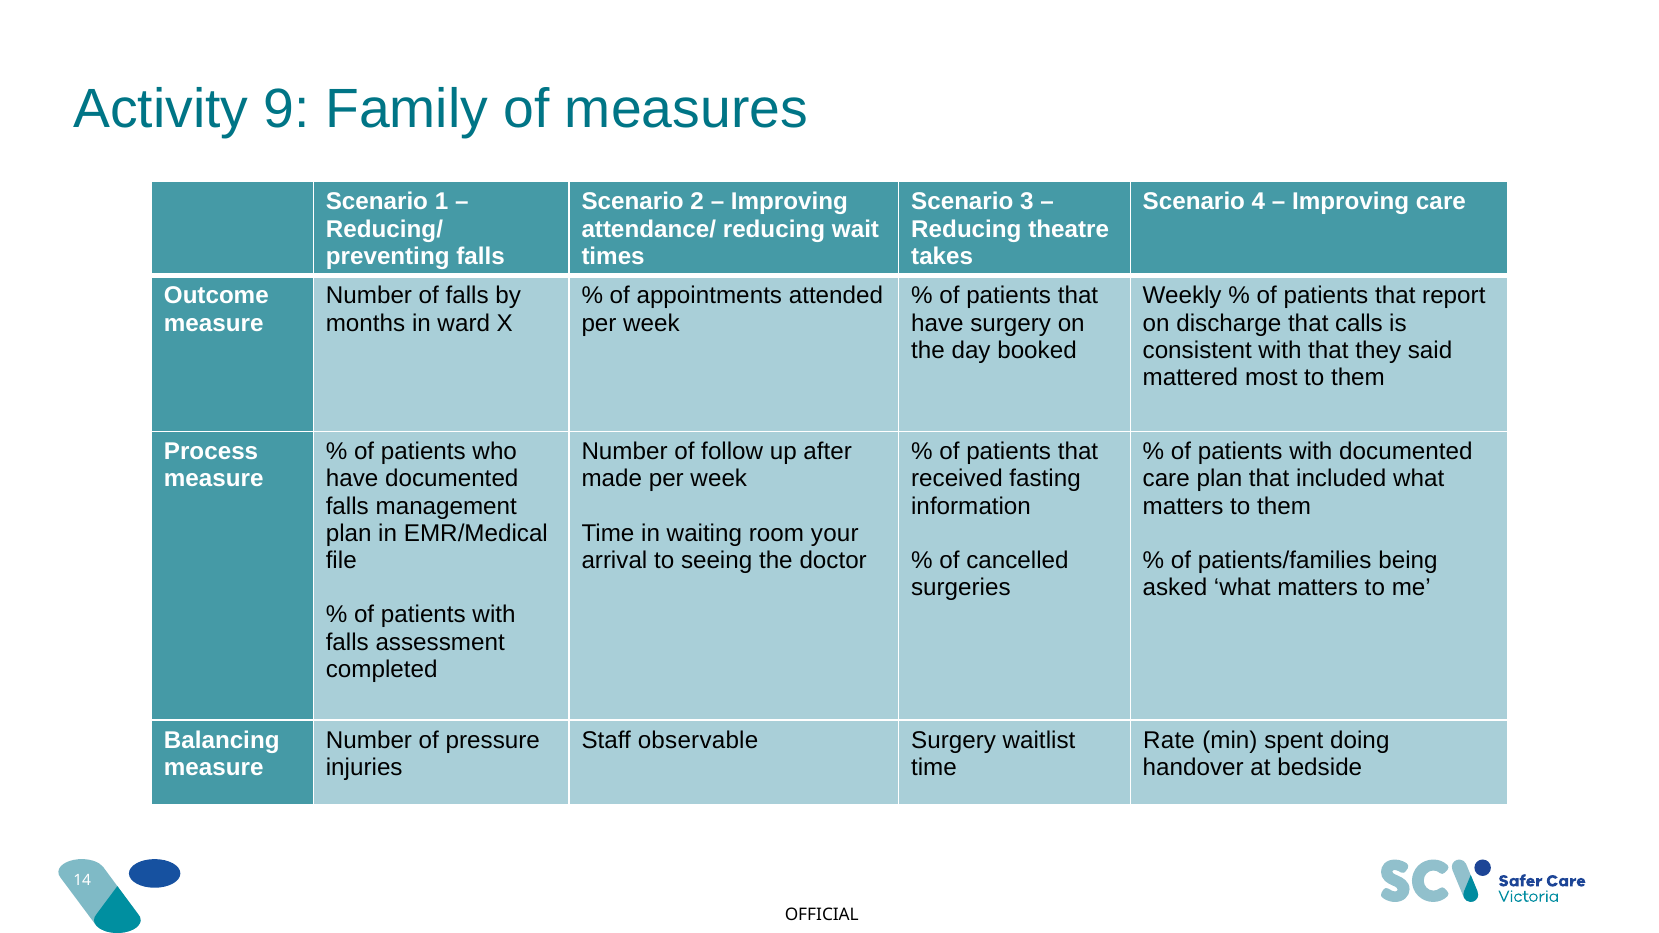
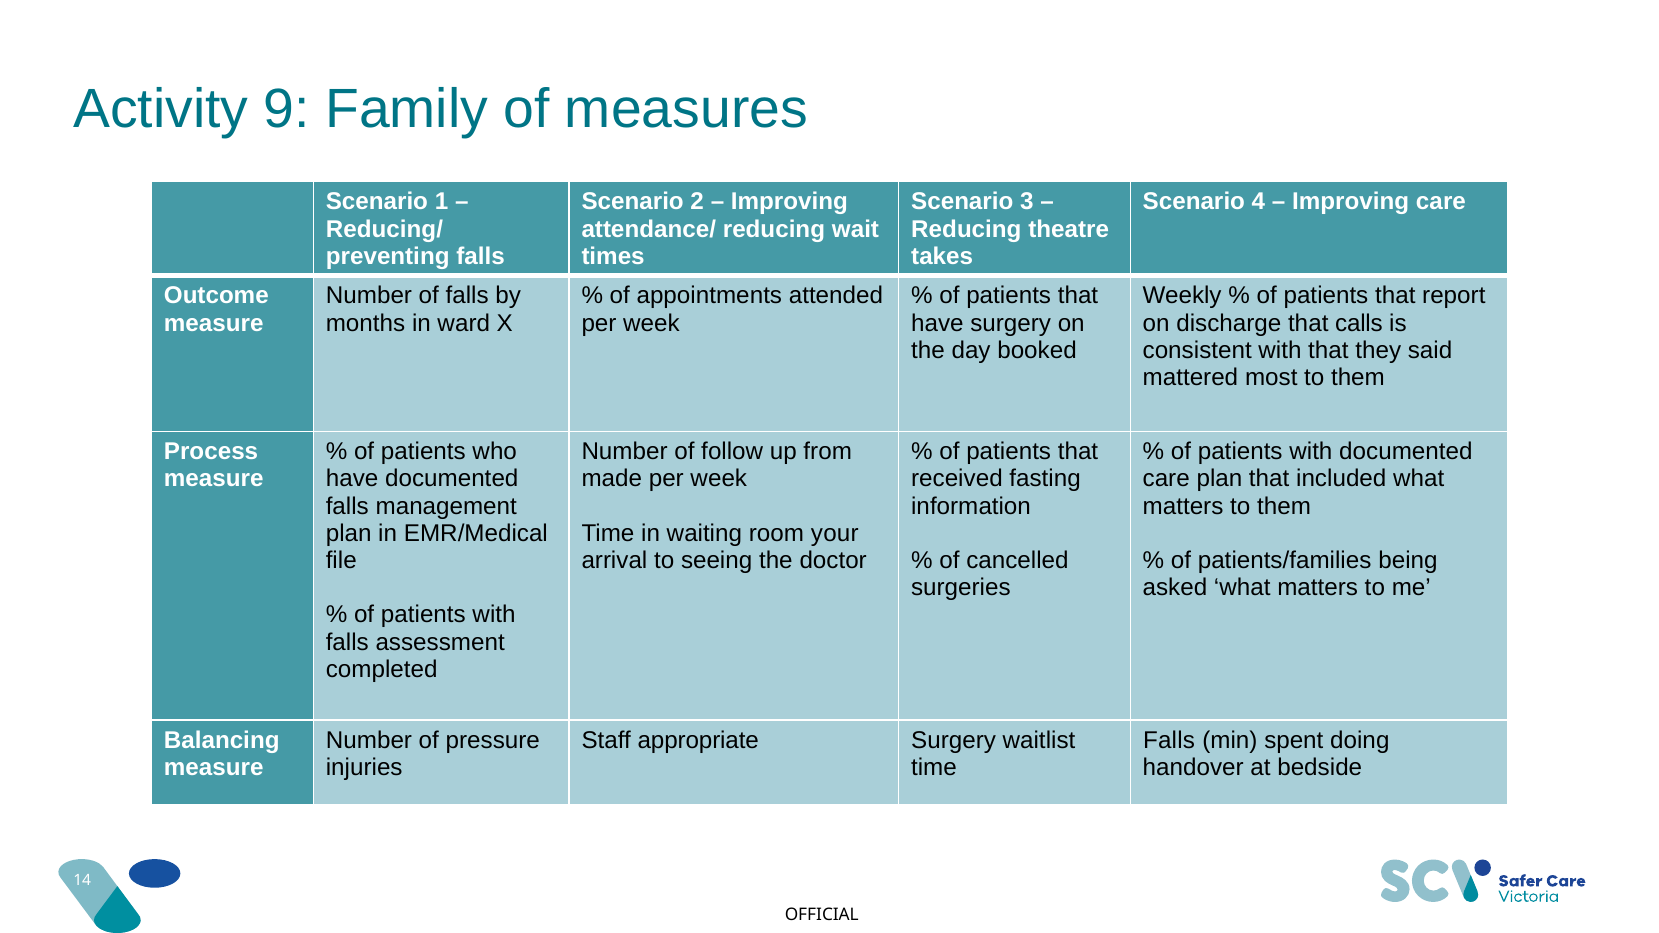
after: after -> from
observable: observable -> appropriate
Rate at (1169, 740): Rate -> Falls
